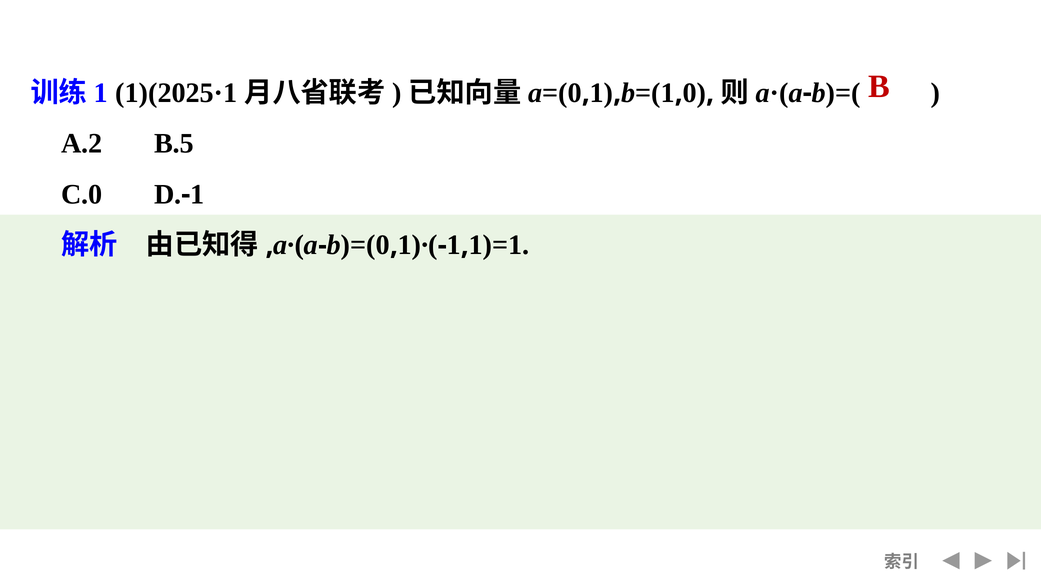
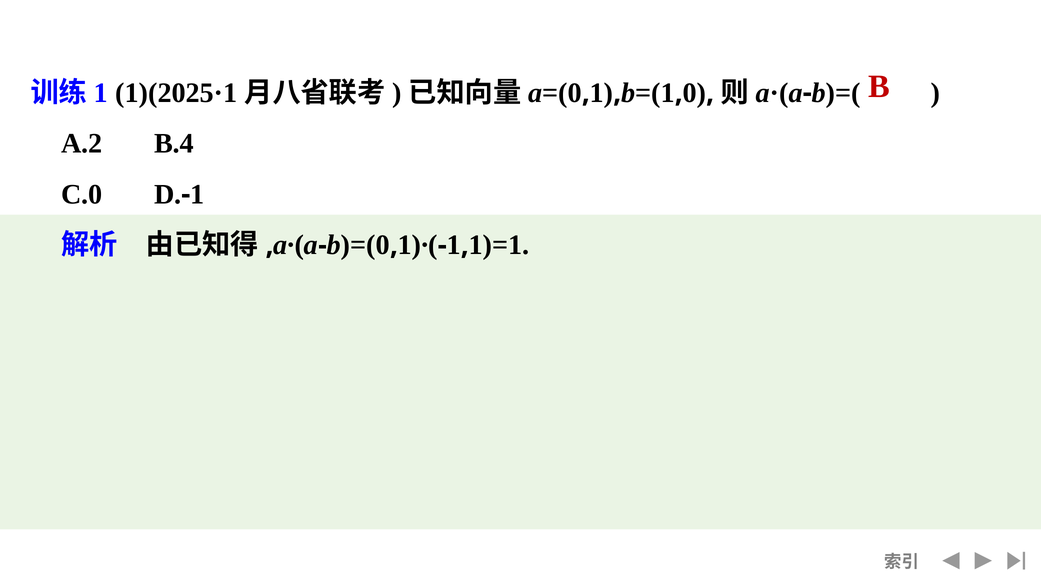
B.5: B.5 -> B.4
